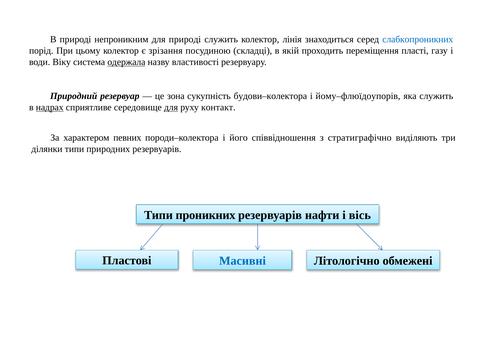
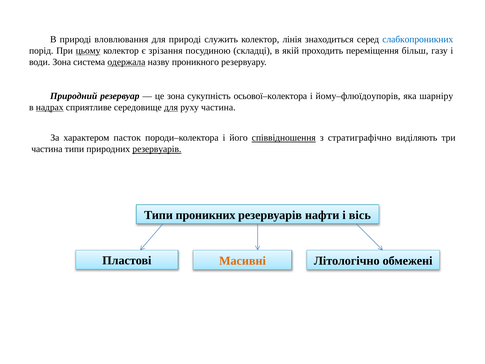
непроникним: непроникним -> вловлювання
цьому underline: none -> present
пласті: пласті -> більш
води Віку: Віку -> Зона
властивості: властивості -> проникного
будови–колектора: будови–колектора -> осьової–колектора
яка служить: служить -> шарніру
руху контакт: контакт -> частина
певних: певних -> пасток
співвідношення underline: none -> present
ділянки at (47, 149): ділянки -> частина
резервуарів at (157, 149) underline: none -> present
Масивні colour: blue -> orange
